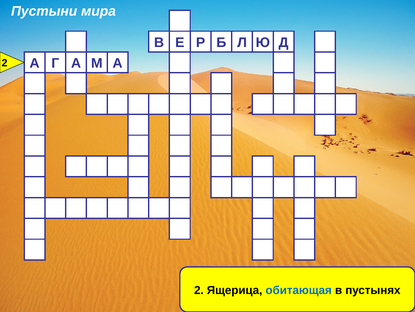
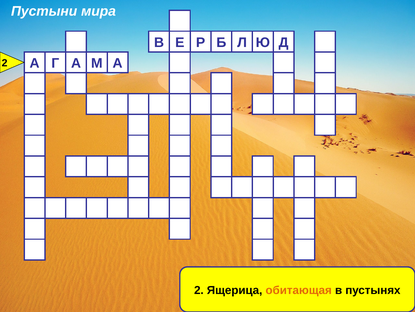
обитающая colour: blue -> orange
